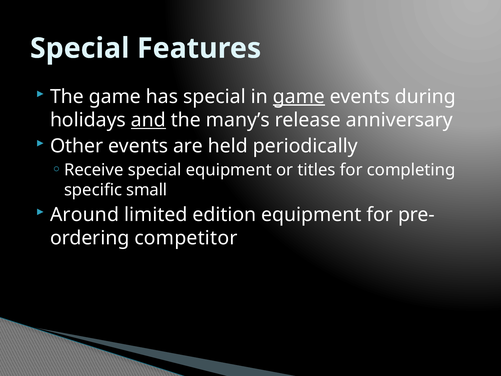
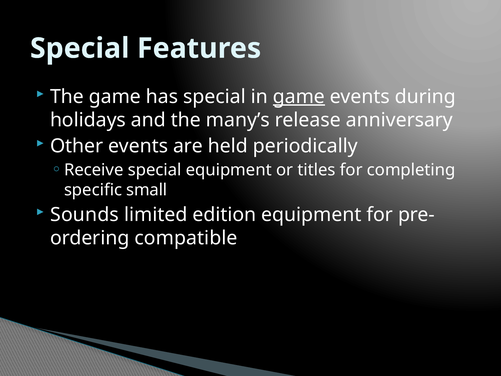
and underline: present -> none
Around: Around -> Sounds
competitor: competitor -> compatible
